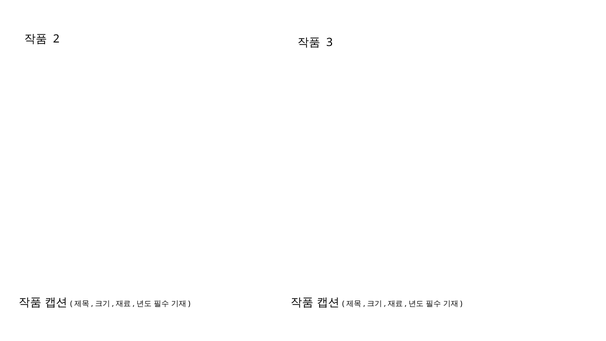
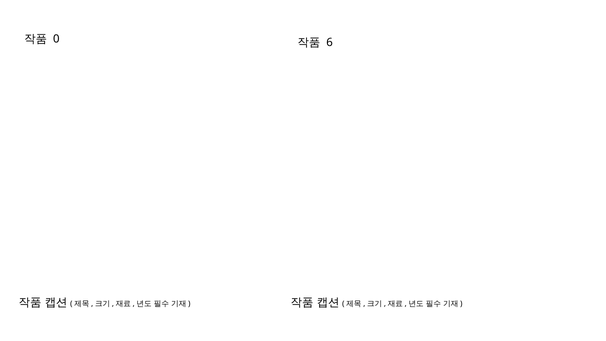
2: 2 -> 0
3: 3 -> 6
